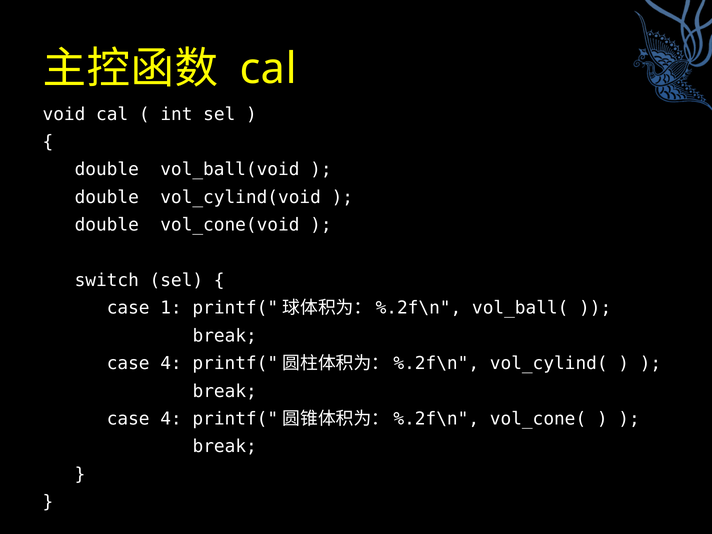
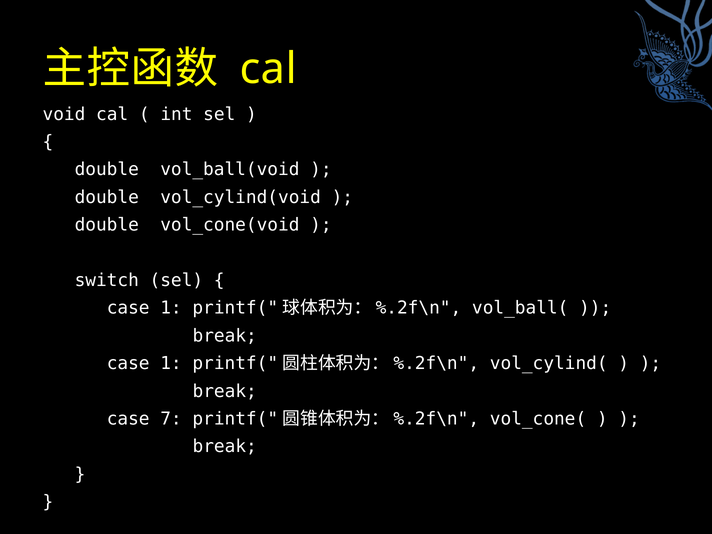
4 at (171, 363): 4 -> 1
4 at (171, 419): 4 -> 7
